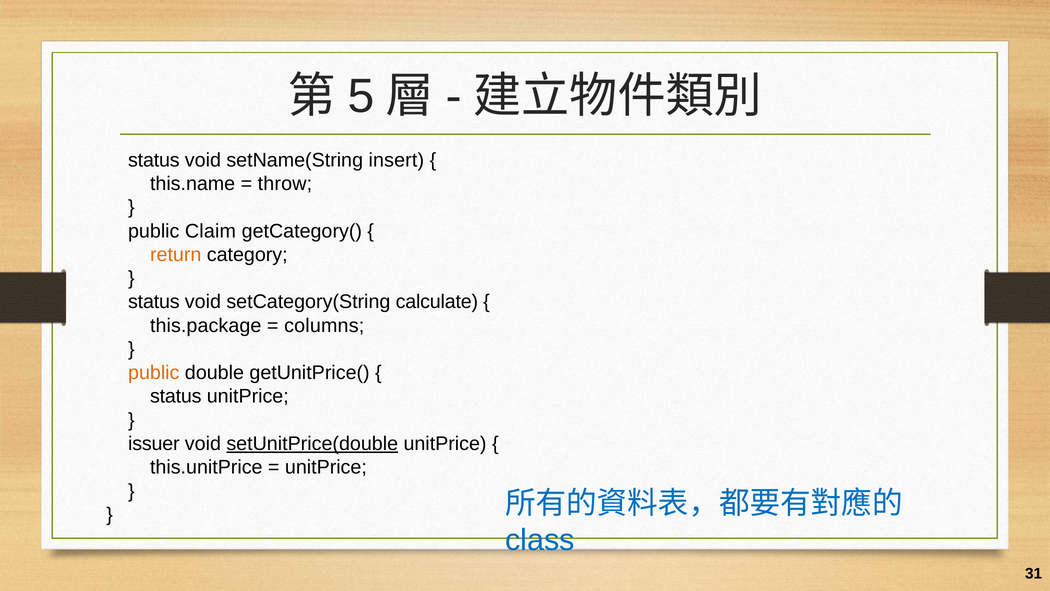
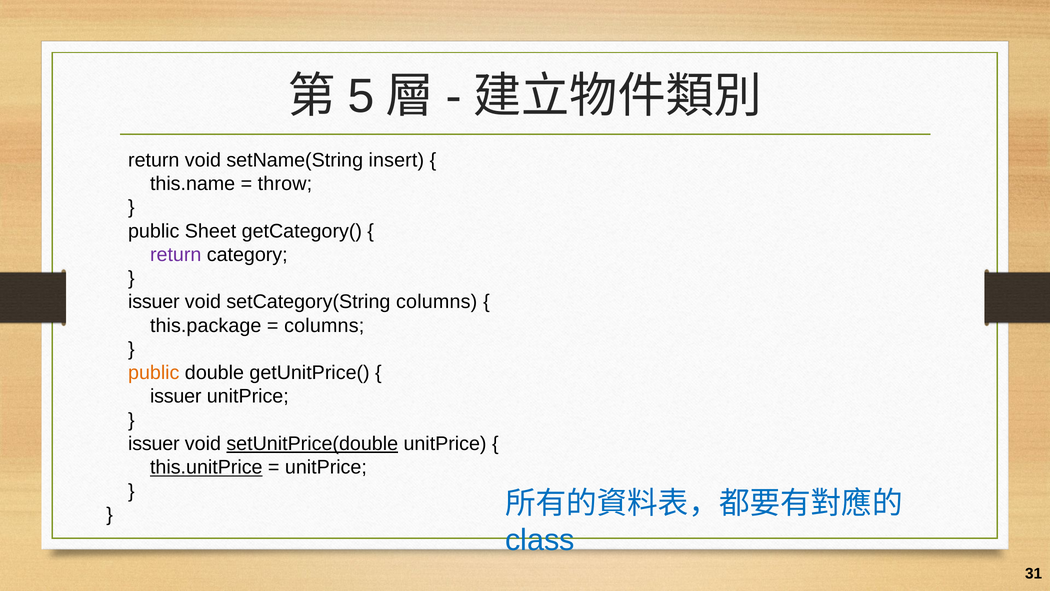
status at (154, 160): status -> return
Claim: Claim -> Sheet
return at (176, 254) colour: orange -> purple
status at (154, 302): status -> issuer
setCategory(String calculate: calculate -> columns
status at (176, 396): status -> issuer
this.unitPrice underline: none -> present
